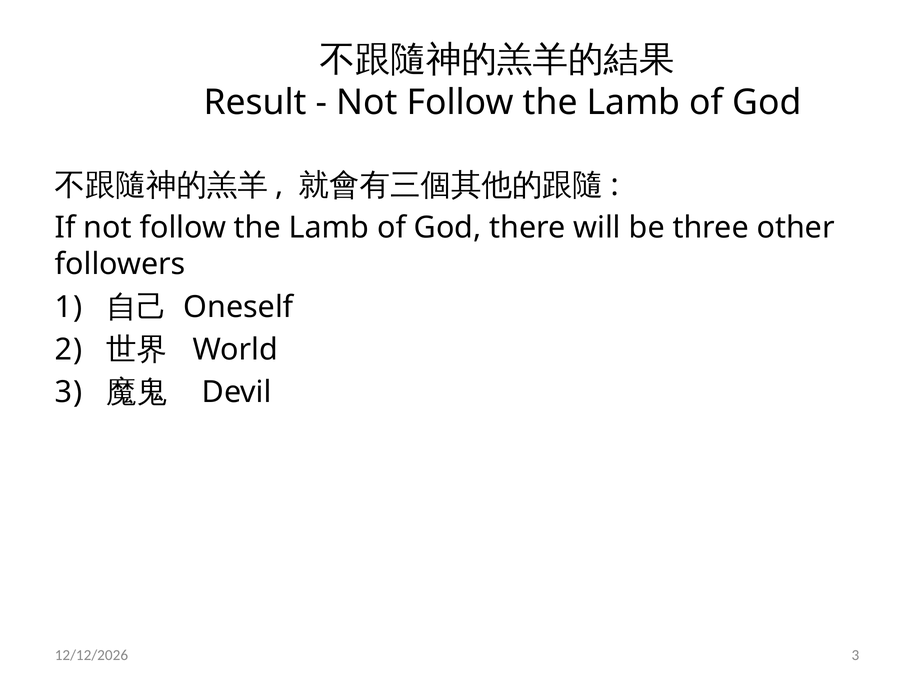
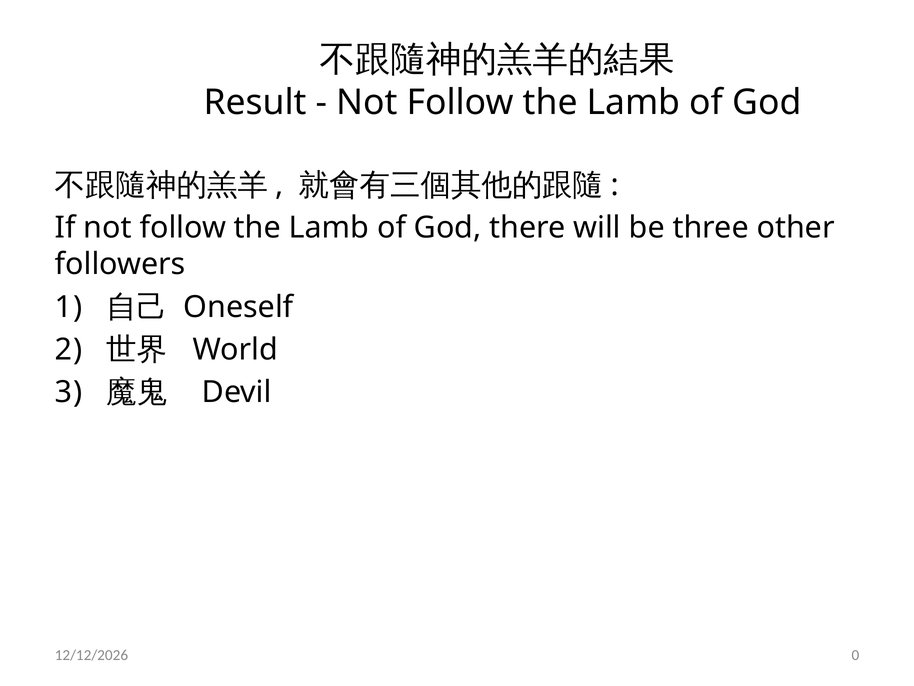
3 at (855, 654): 3 -> 0
